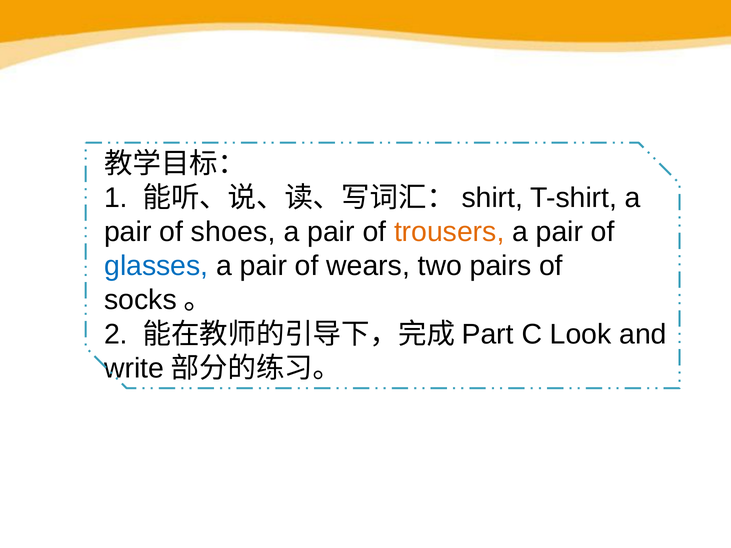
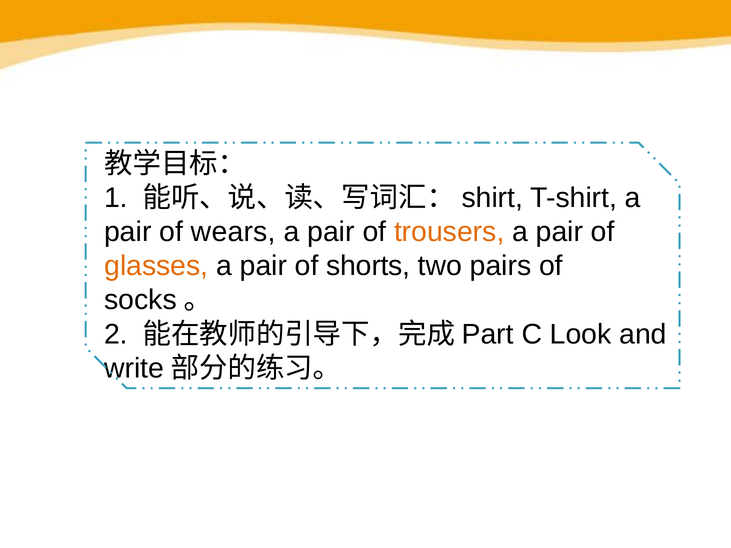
shoes: shoes -> wears
glasses colour: blue -> orange
wears: wears -> shorts
